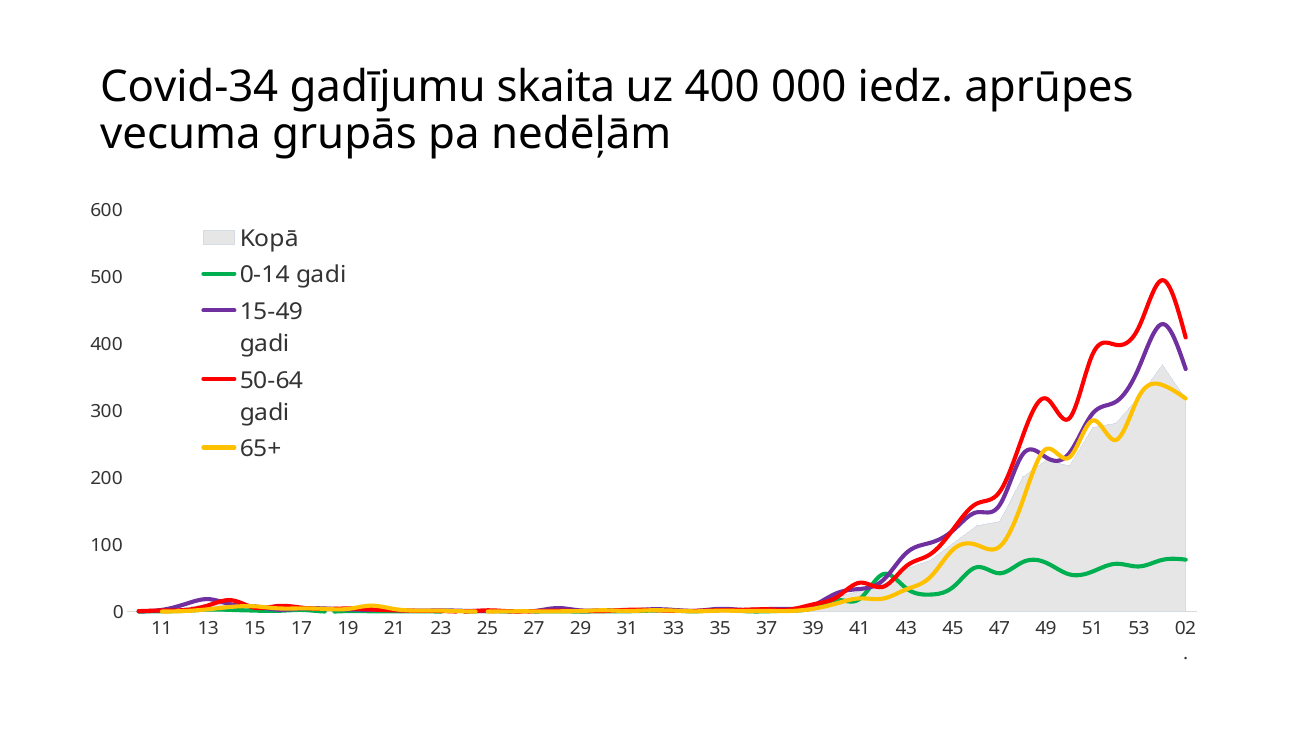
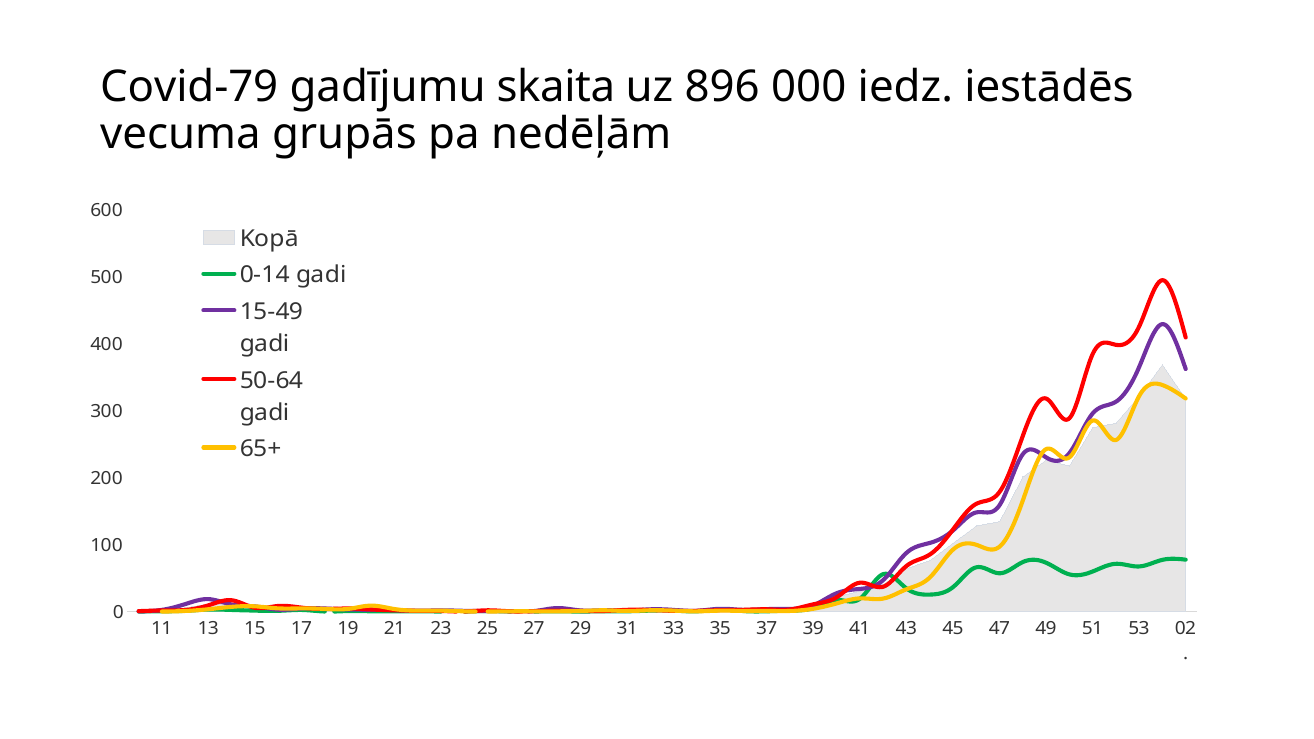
Covid-34: Covid-34 -> Covid-79
uz 400: 400 -> 896
aprūpes: aprūpes -> iestādēs
